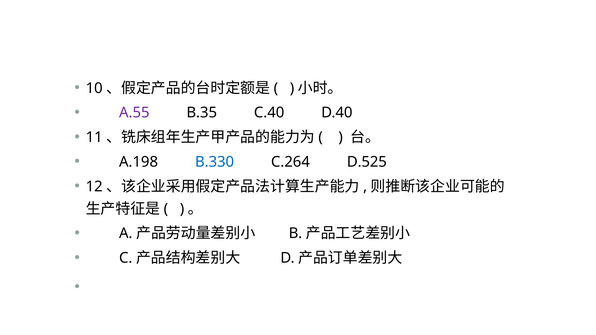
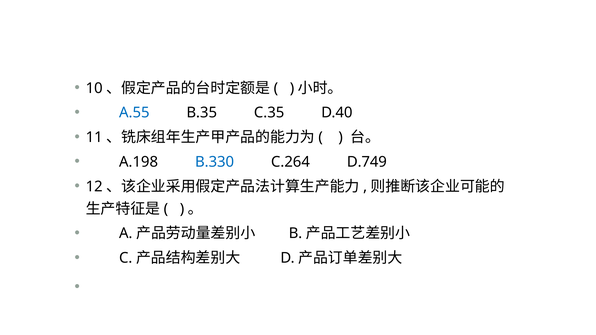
A.55 colour: purple -> blue
C.40: C.40 -> C.35
D.525: D.525 -> D.749
